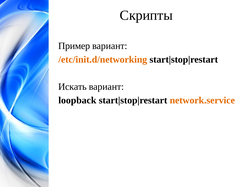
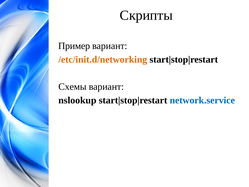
Искать: Искать -> Схемы
loopback: loopback -> nslookup
network.service colour: orange -> blue
